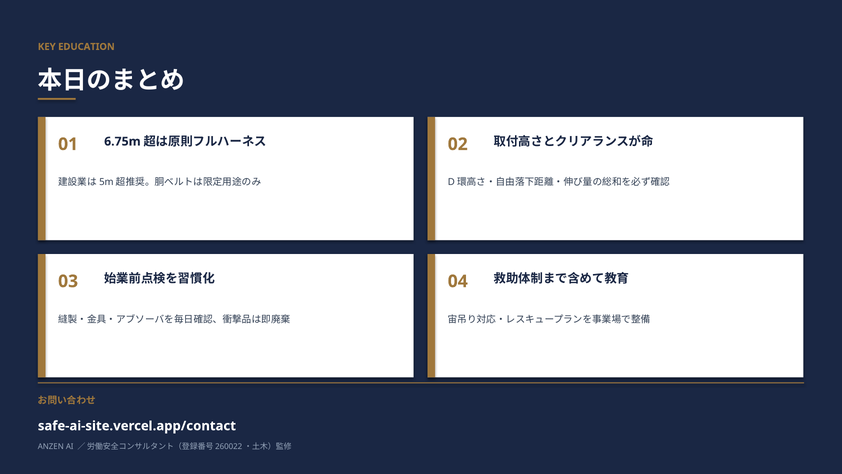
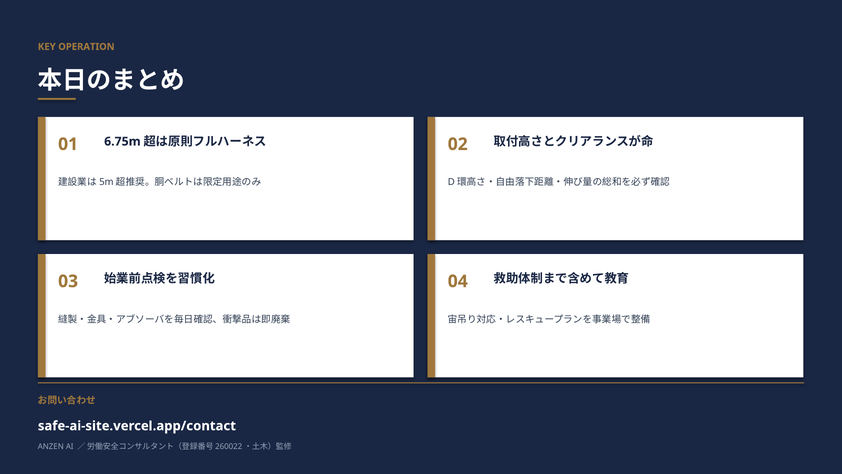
EDUCATION: EDUCATION -> OPERATION
